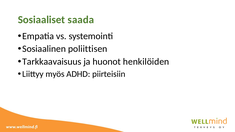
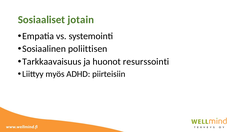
saada: saada -> jotain
henkilöiden: henkilöiden -> resurssointi
